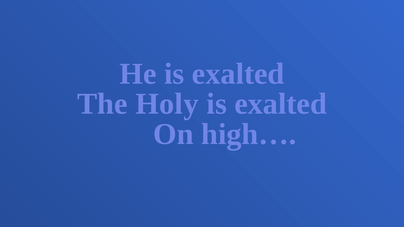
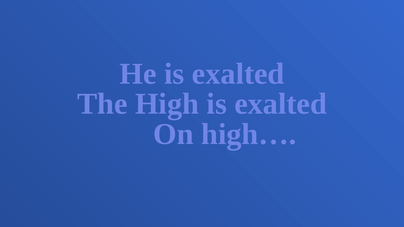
Holy: Holy -> High
